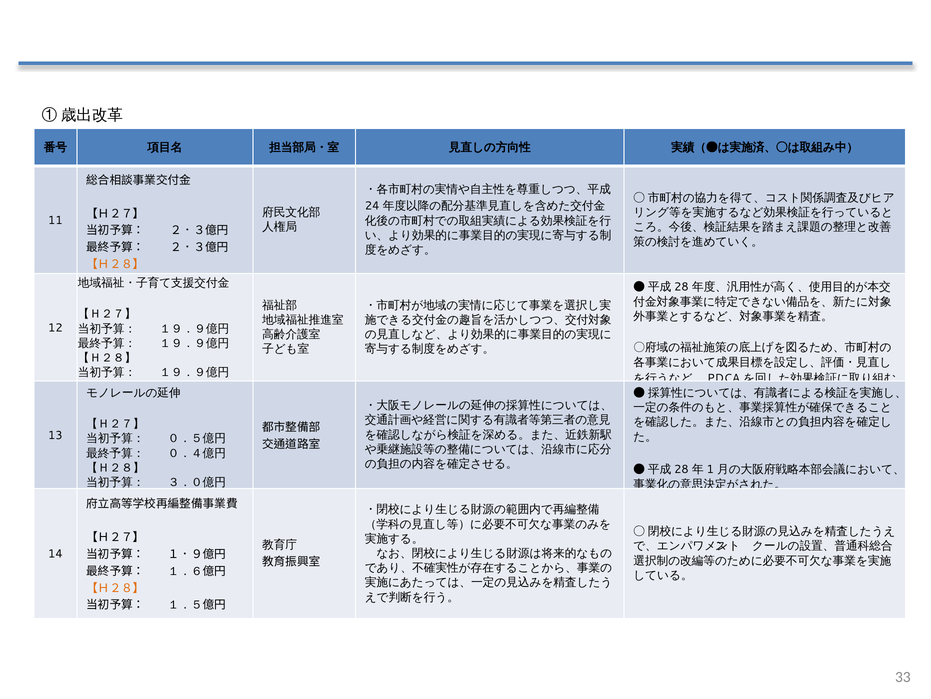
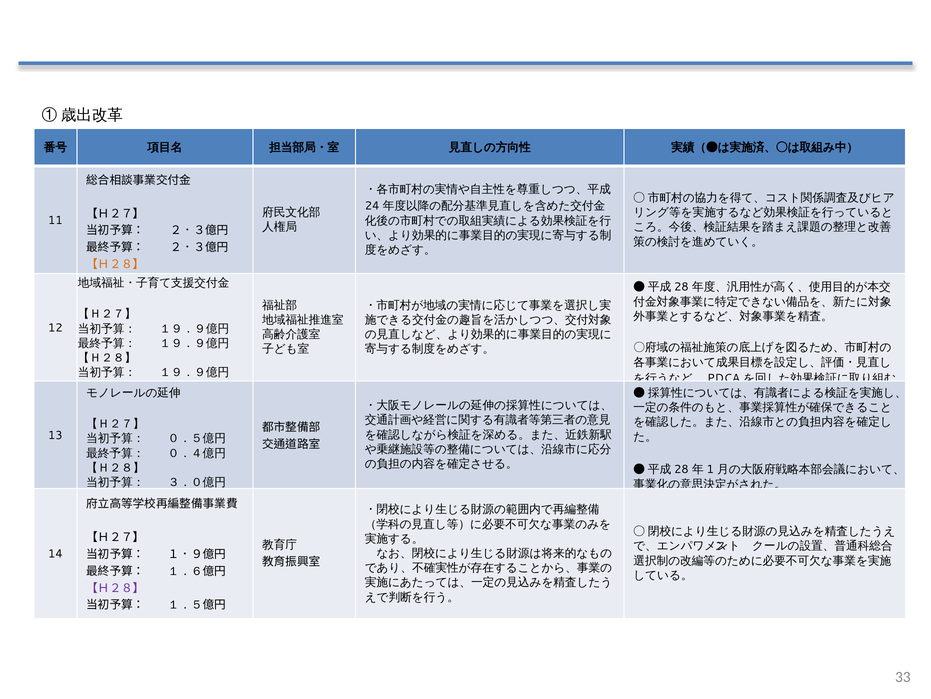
【Ｈ２８】 at (115, 588) colour: orange -> purple
